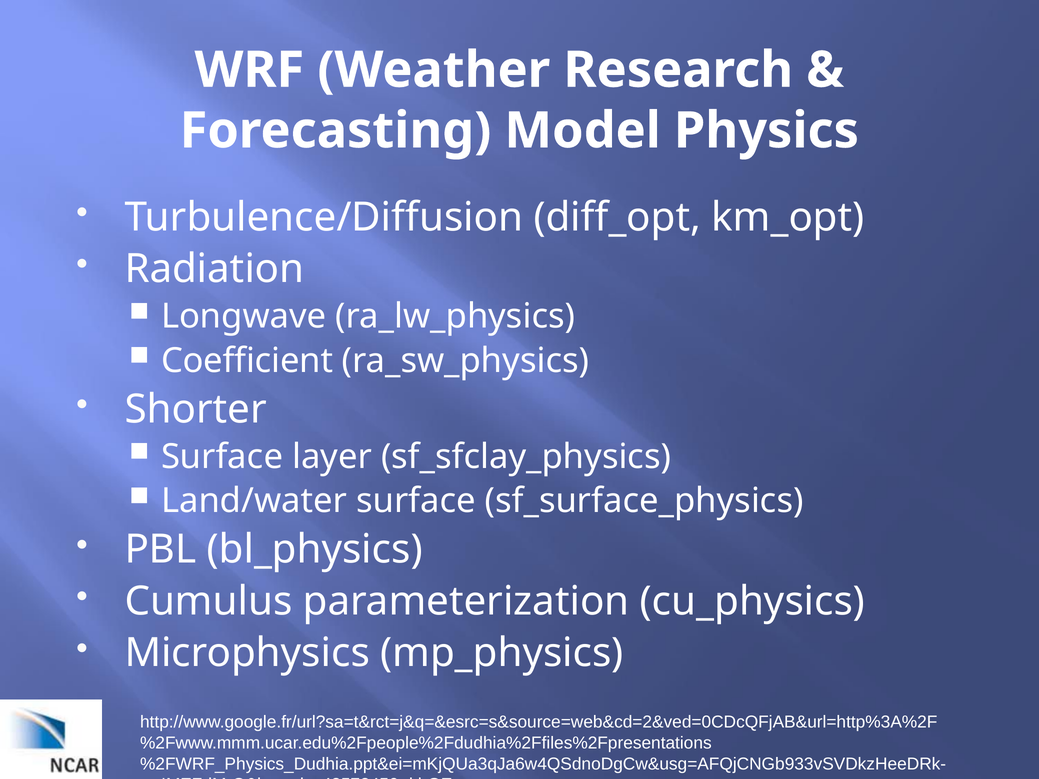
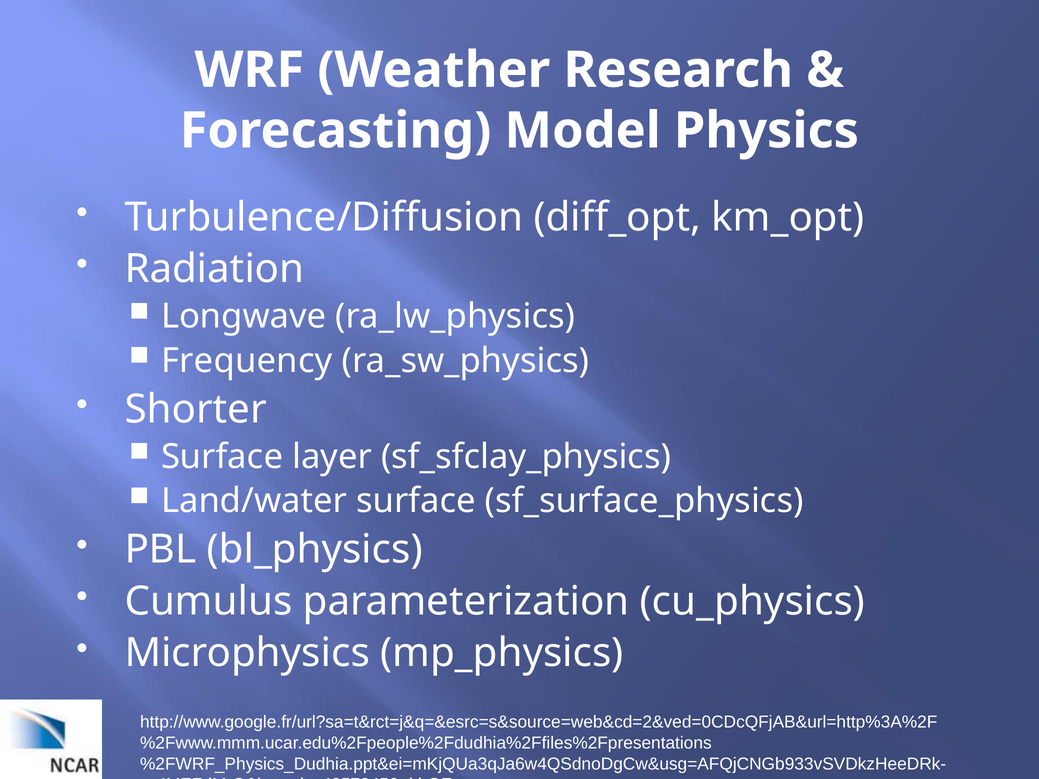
Coefficient: Coefficient -> Frequency
